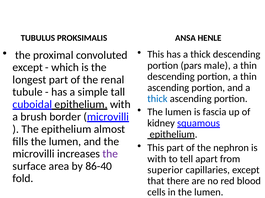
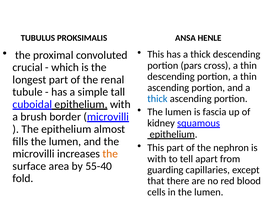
male: male -> cross
except at (28, 68): except -> crucial
the at (110, 154) colour: purple -> orange
86-40: 86-40 -> 55-40
superior: superior -> guarding
